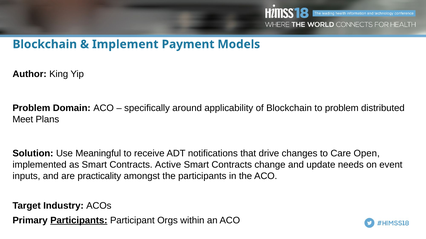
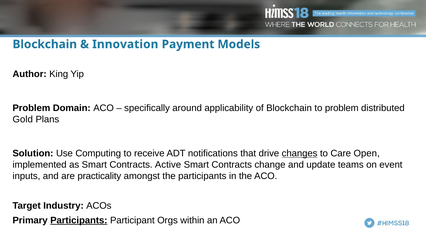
Implement: Implement -> Innovation
Meet: Meet -> Gold
Meaningful: Meaningful -> Computing
changes underline: none -> present
needs: needs -> teams
